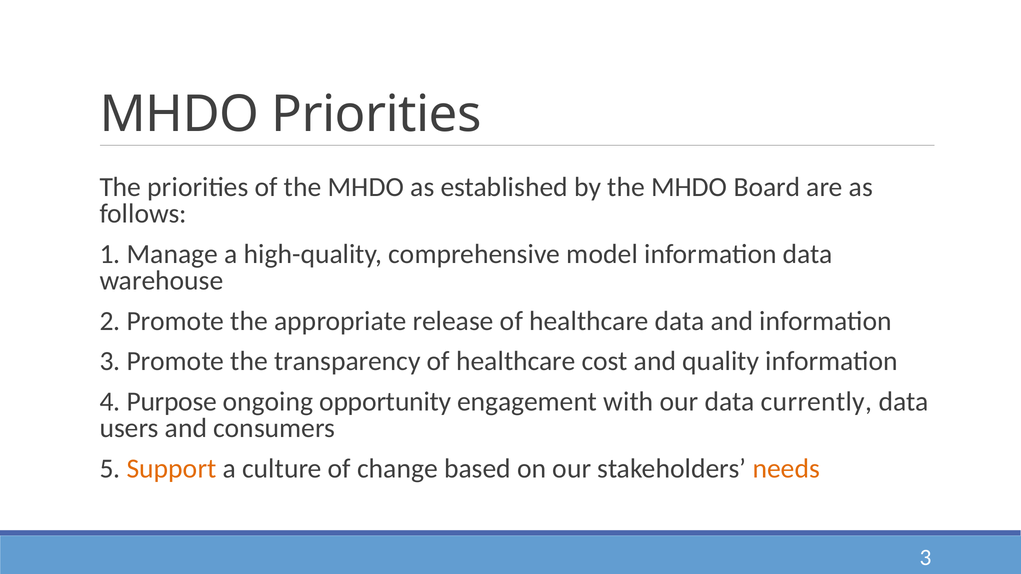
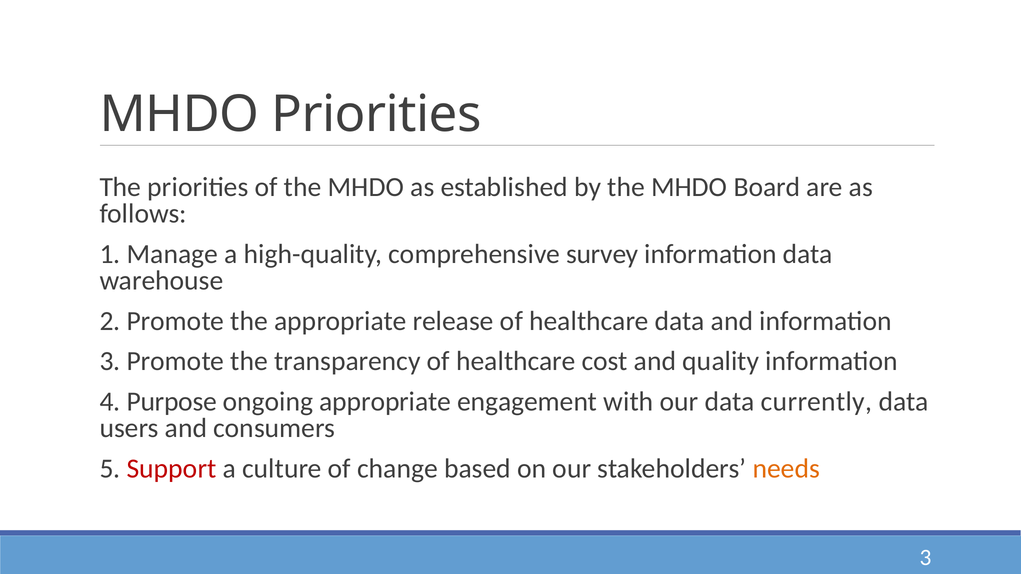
model: model -> survey
ongoing opportunity: opportunity -> appropriate
Support colour: orange -> red
